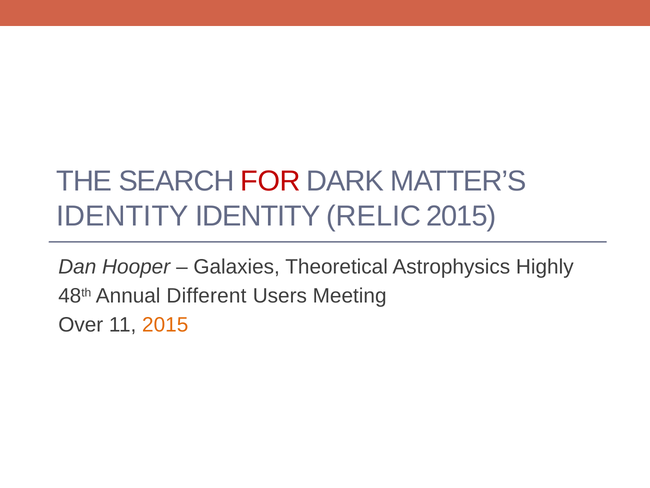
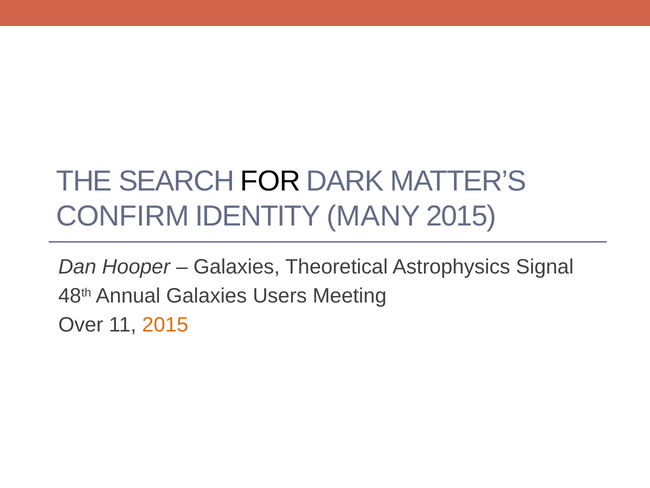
FOR colour: red -> black
IDENTITY at (122, 216): IDENTITY -> CONFIRM
RELIC: RELIC -> MANY
Highly: Highly -> Signal
Annual Different: Different -> Galaxies
